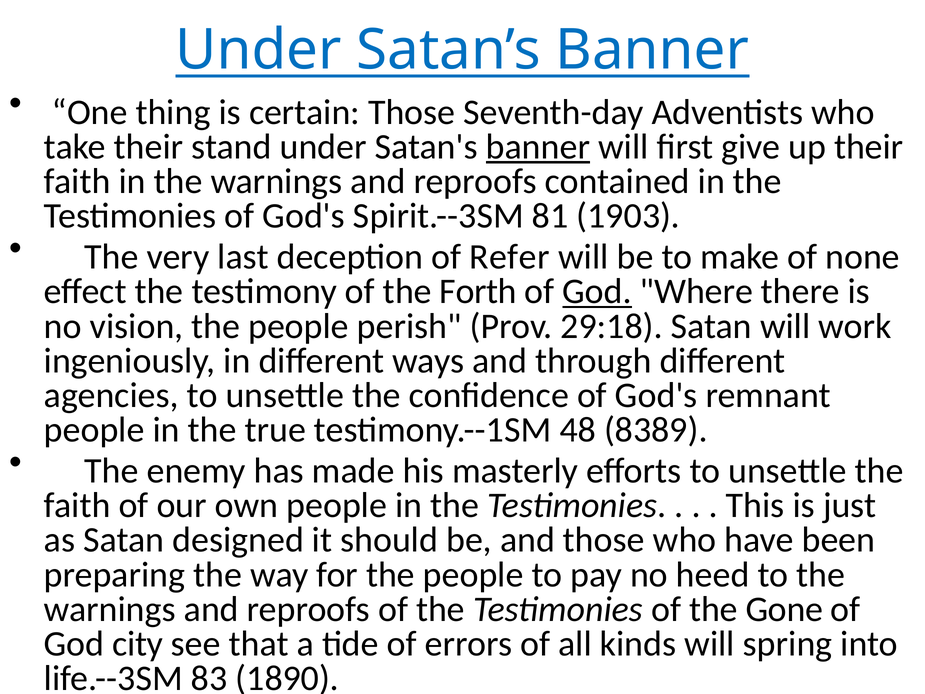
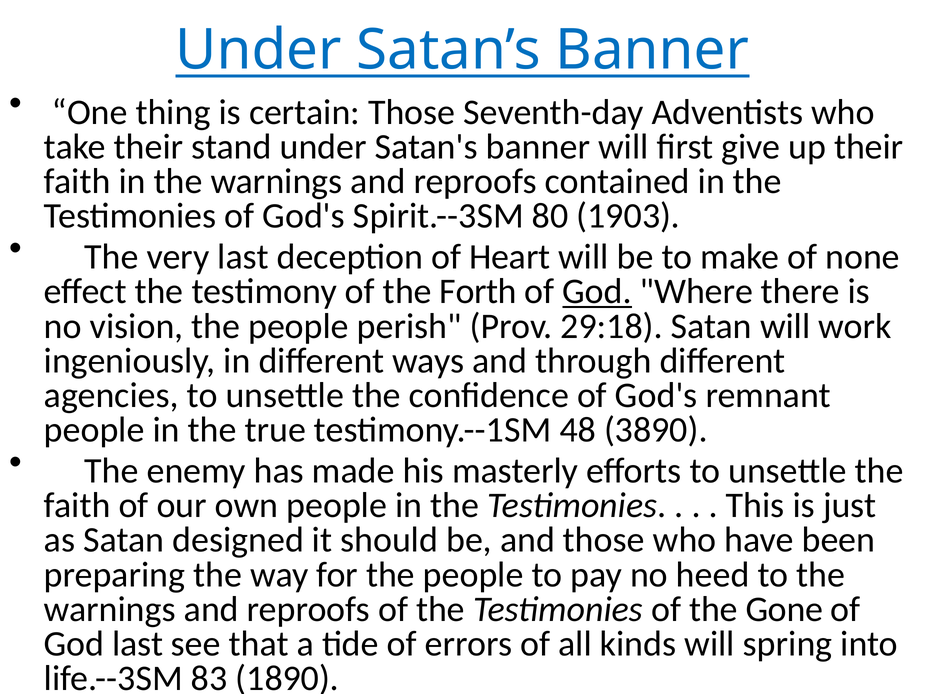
banner at (538, 147) underline: present -> none
81: 81 -> 80
Refer: Refer -> Heart
8389: 8389 -> 3890
God city: city -> last
